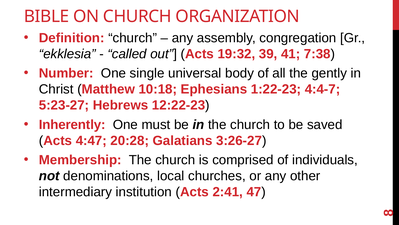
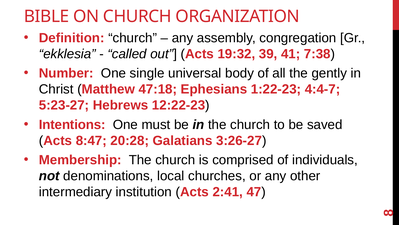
10:18: 10:18 -> 47:18
Inherently: Inherently -> Intentions
4:47: 4:47 -> 8:47
